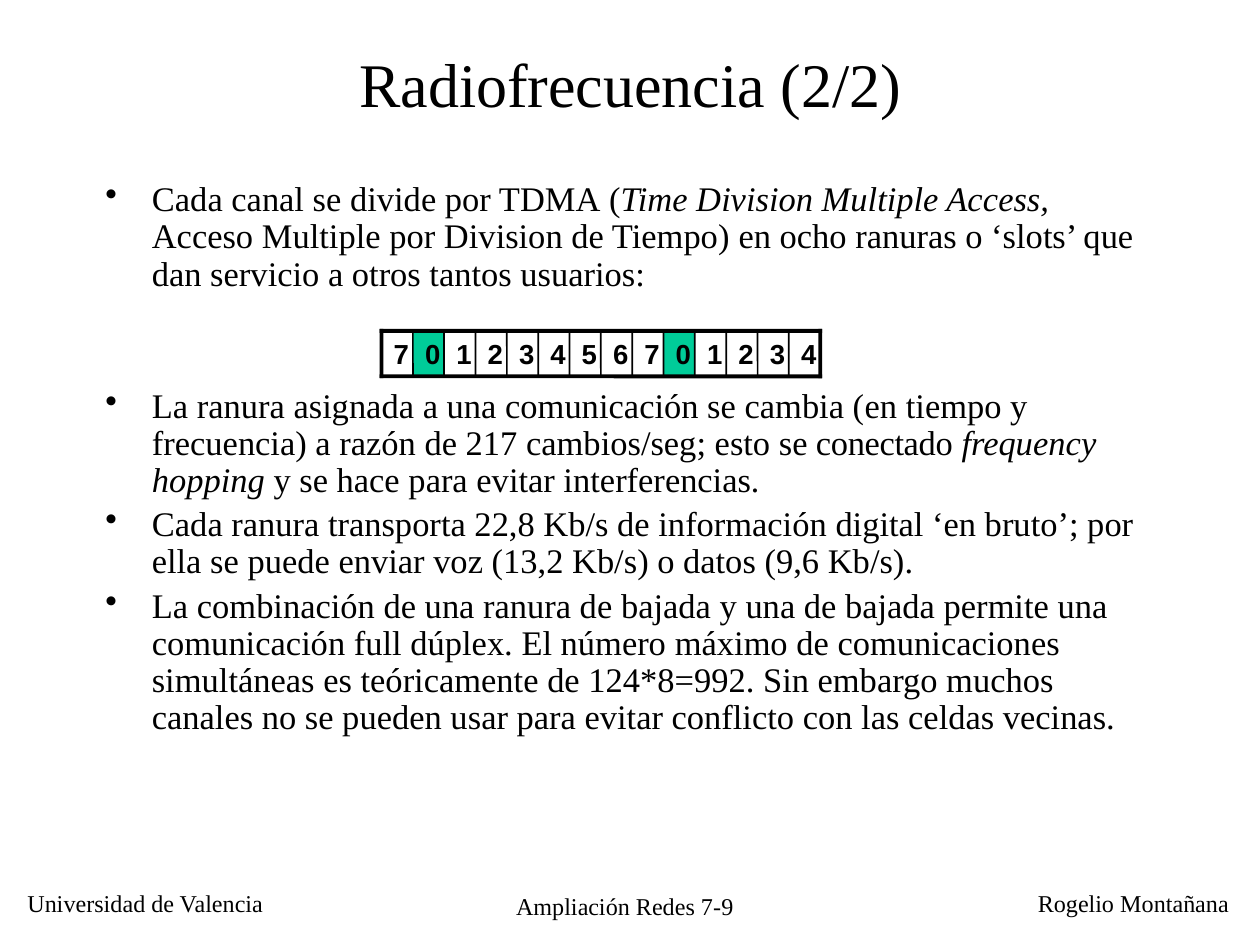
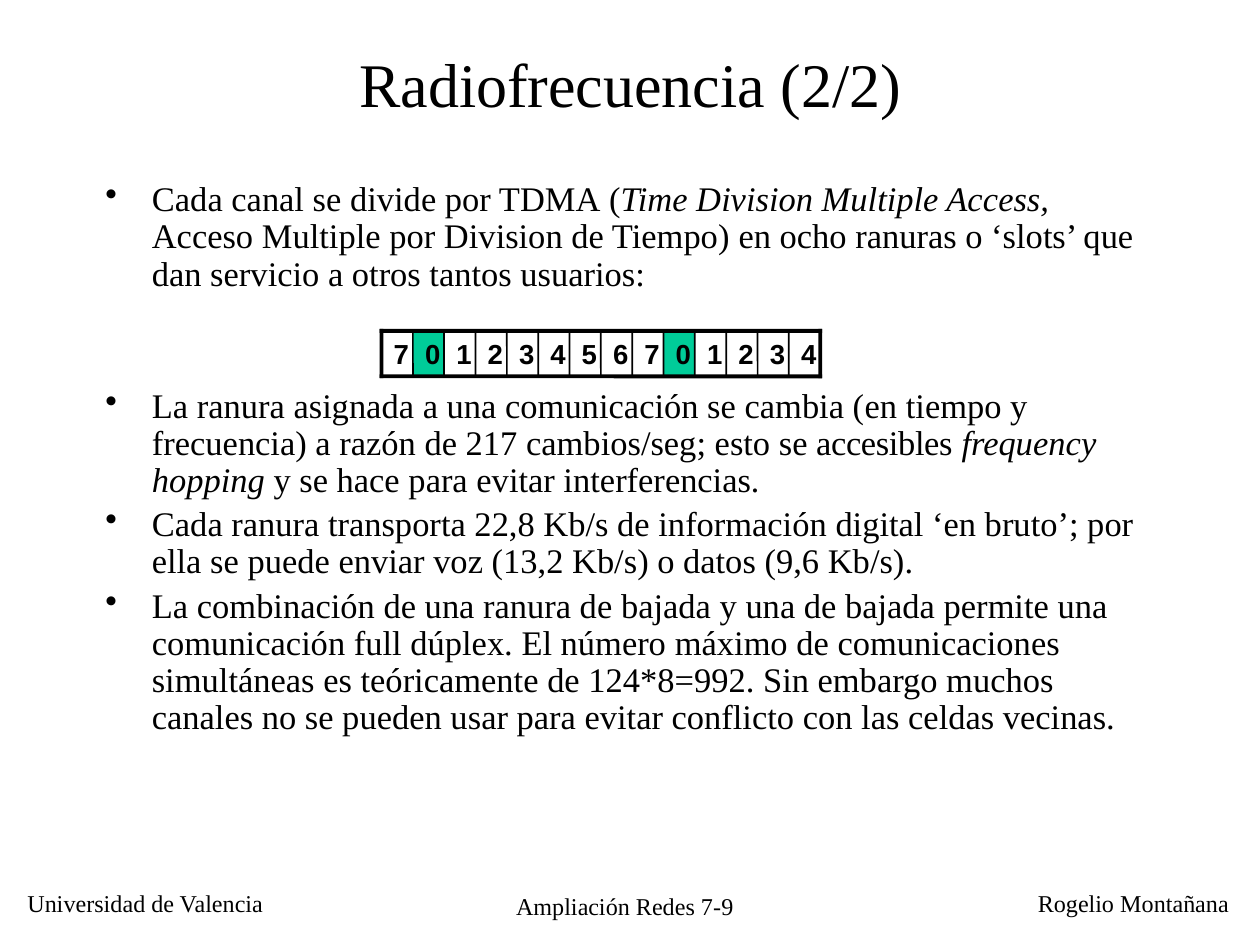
conectado: conectado -> accesibles
